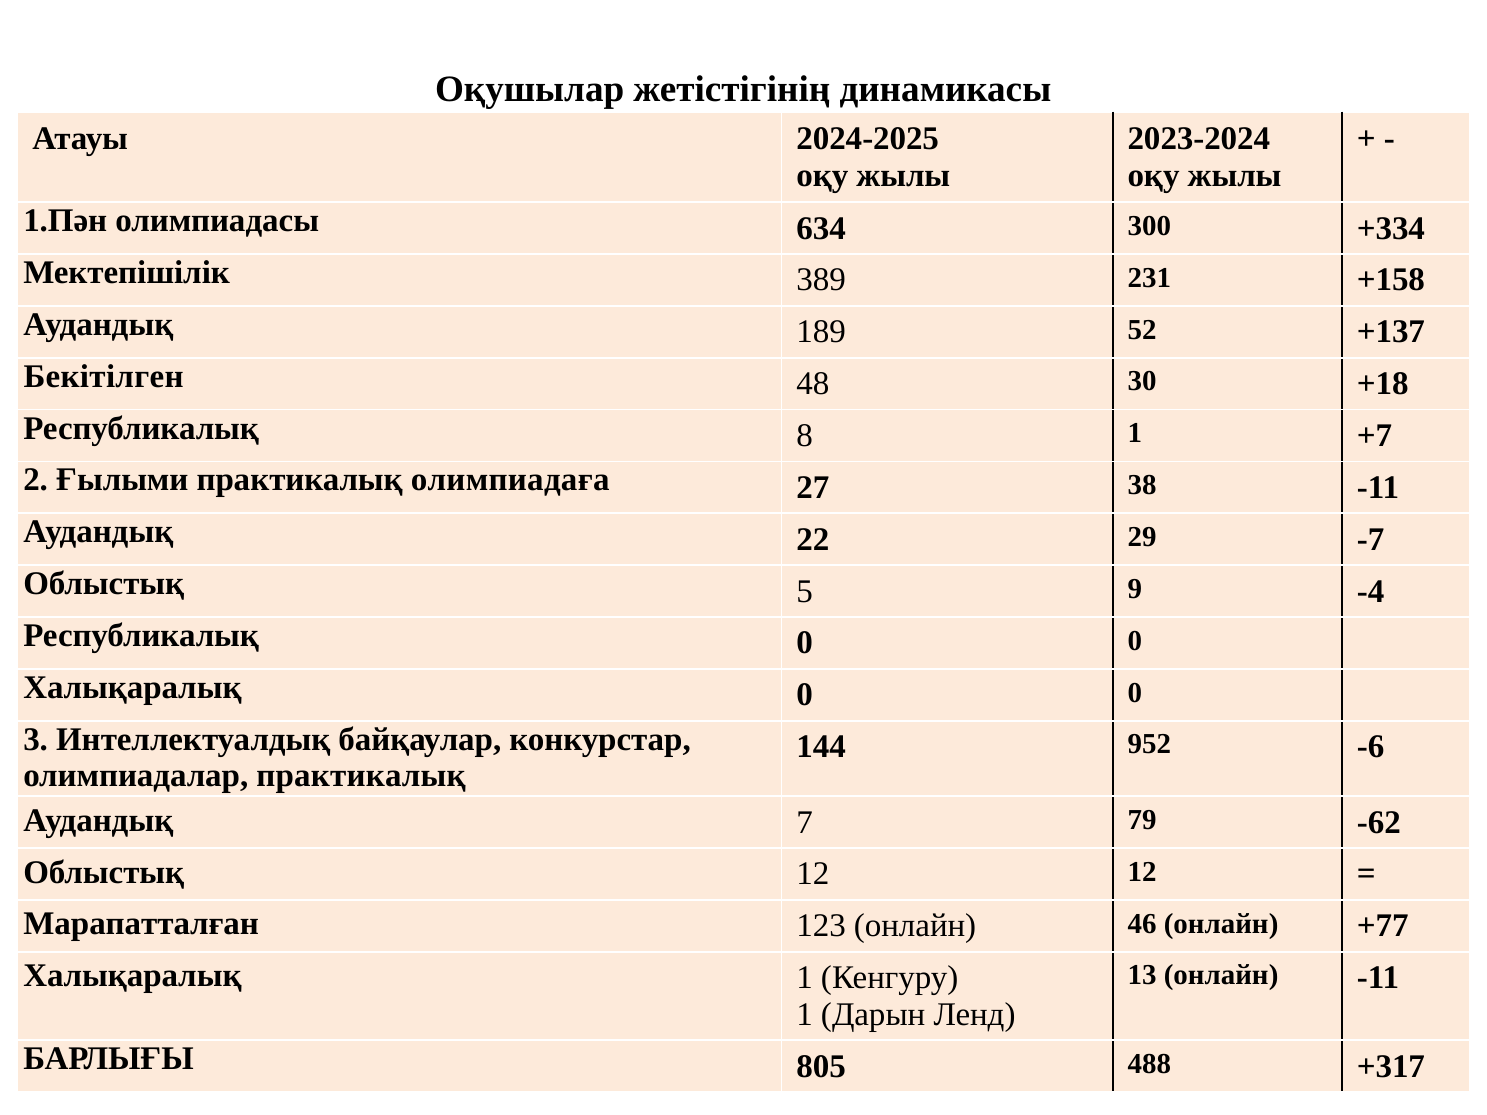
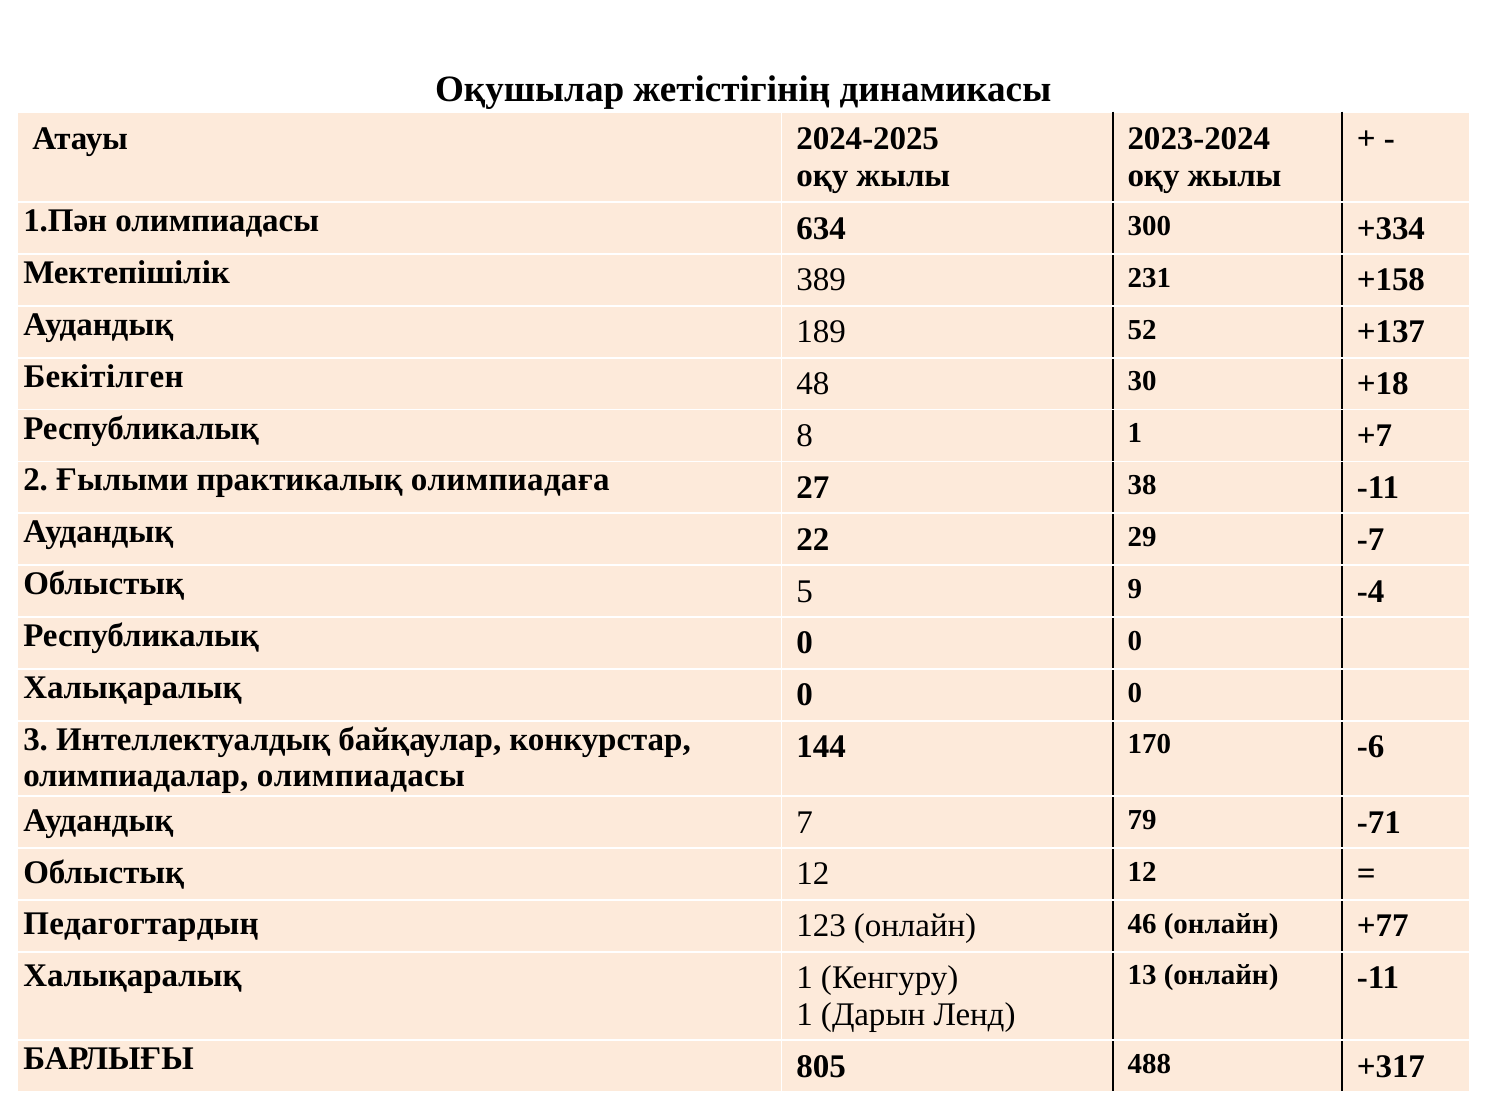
952: 952 -> 170
олимпиадалар практикалық: практикалық -> олимпиадасы
-62: -62 -> -71
Марапатталған: Марапатталған -> Педагогтардың
